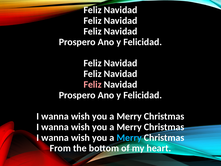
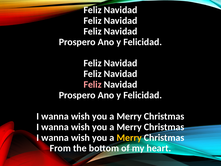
Merry at (129, 137) colour: light blue -> yellow
